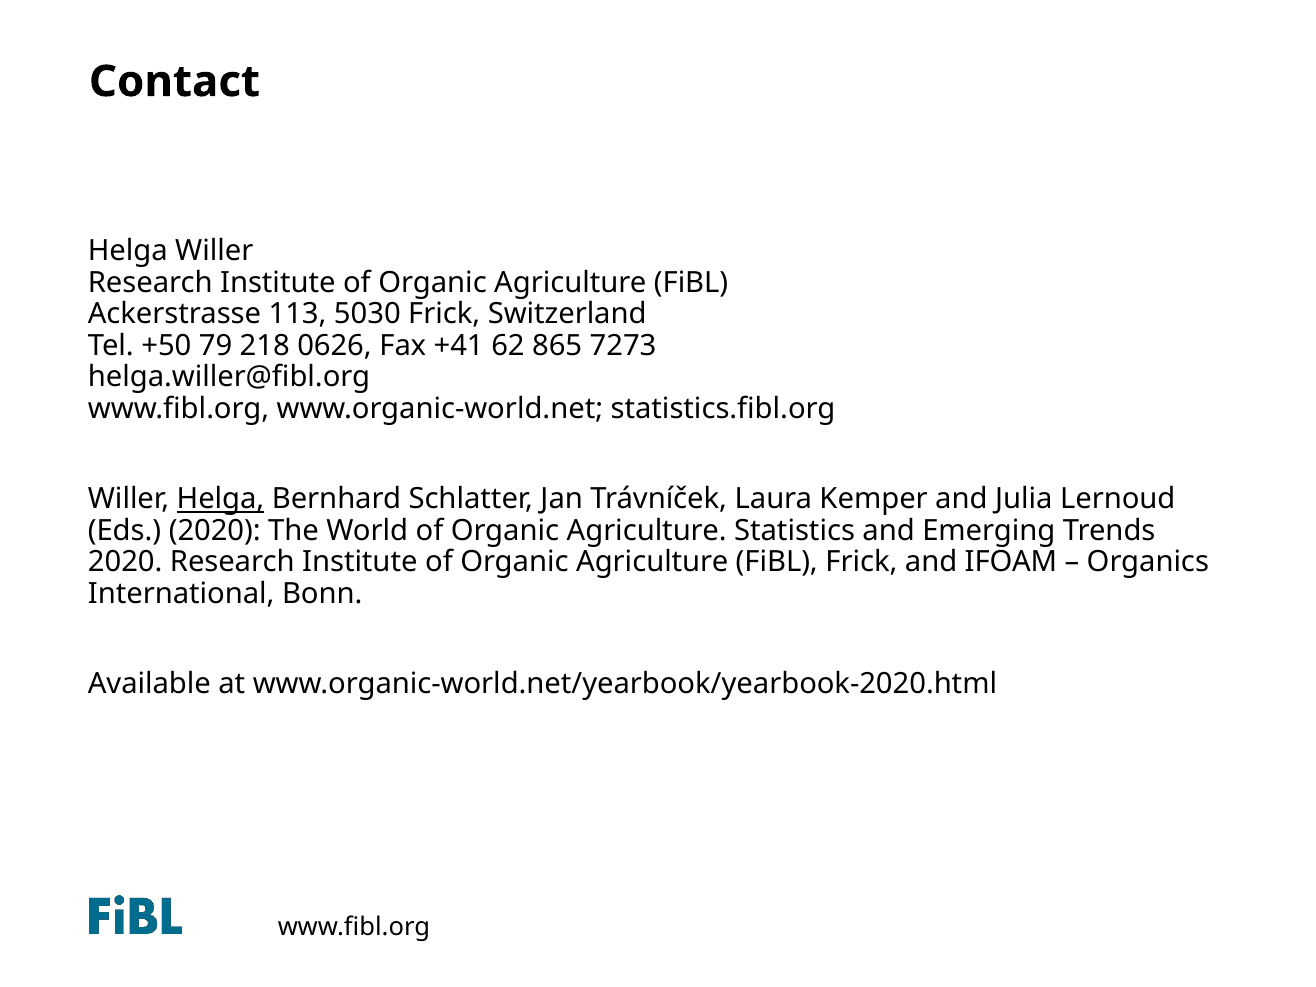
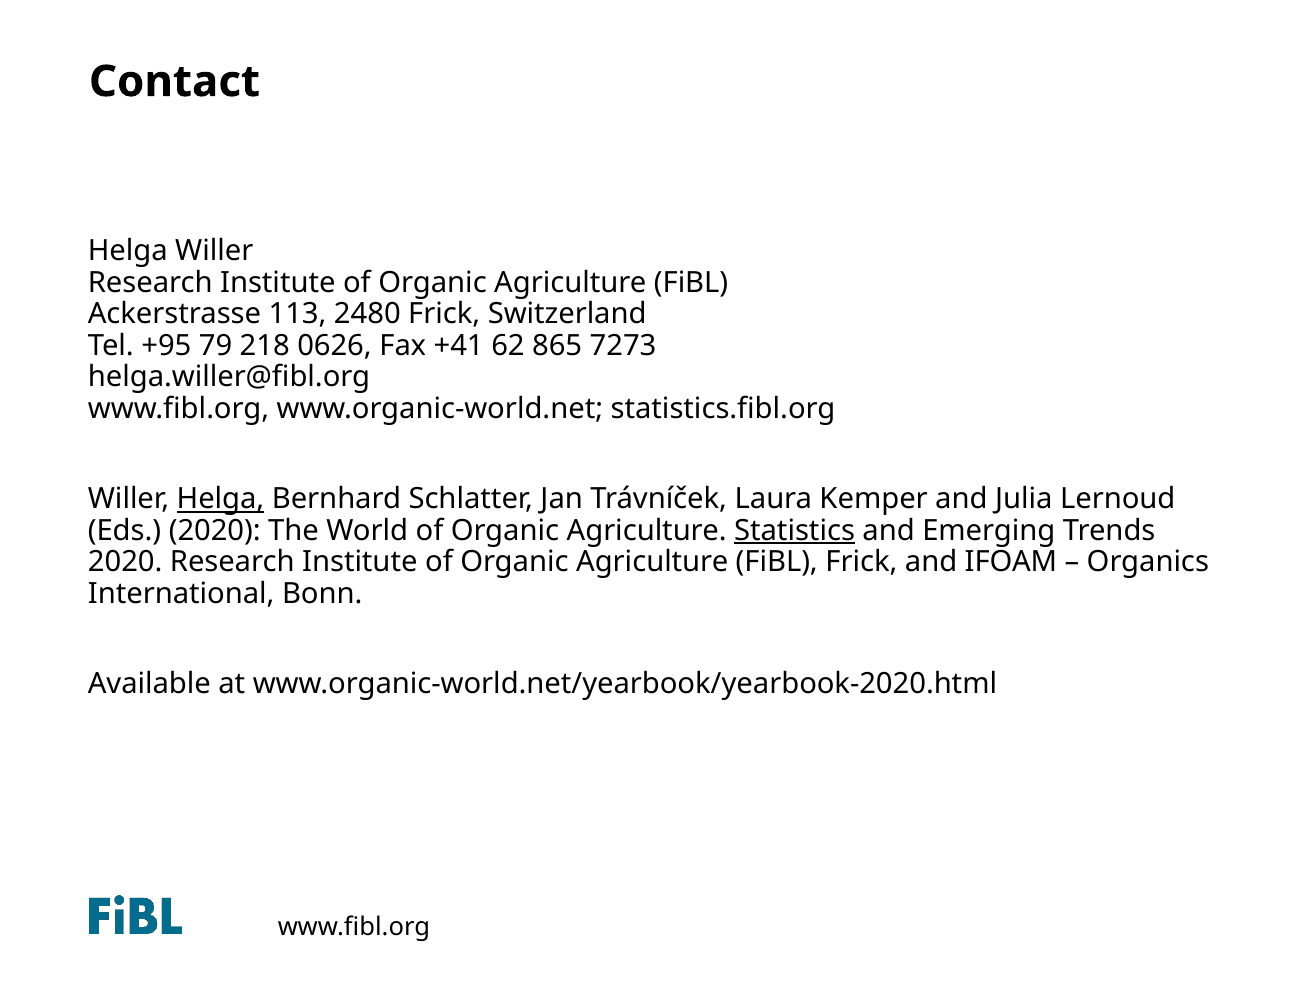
5030: 5030 -> 2480
+50: +50 -> +95
Statistics underline: none -> present
